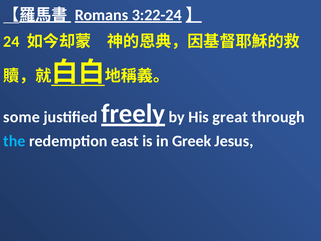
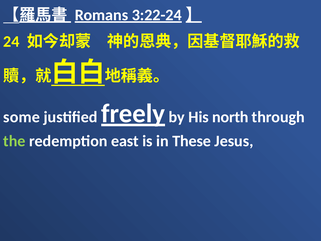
great: great -> north
the colour: light blue -> light green
Greek: Greek -> These
